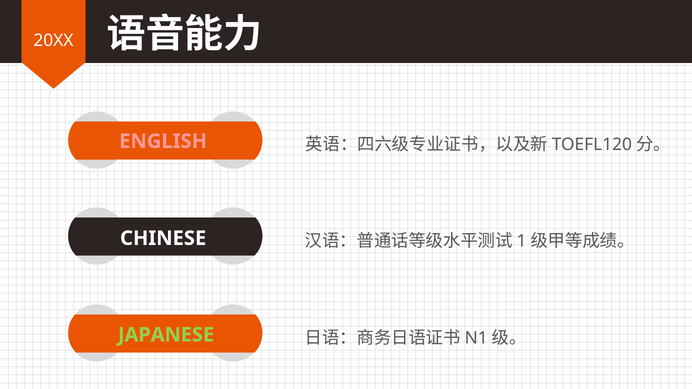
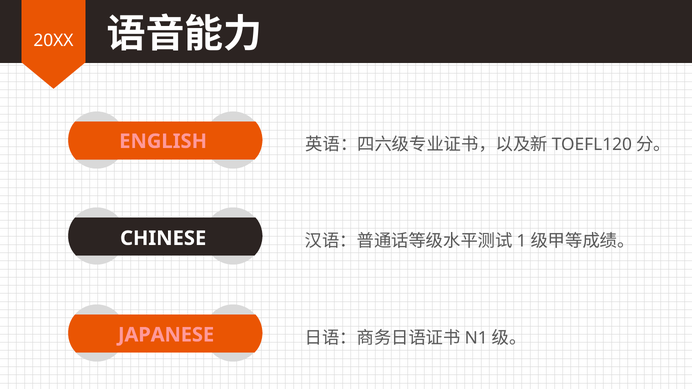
JAPANESE colour: light green -> pink
